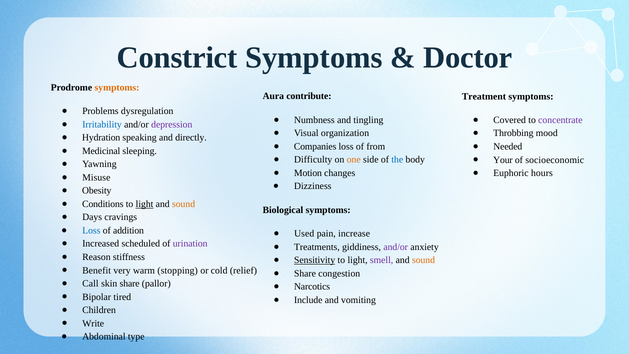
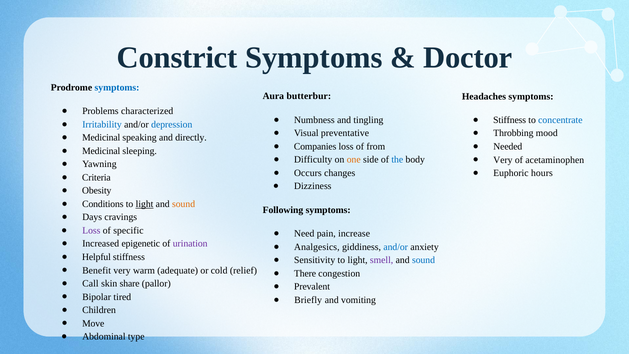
symptoms at (117, 87) colour: orange -> blue
contribute: contribute -> butterbur
Treatment: Treatment -> Headaches
dysregulation: dysregulation -> characterized
Covered at (510, 120): Covered -> Stiffness
concentrate colour: purple -> blue
depression colour: purple -> blue
organization: organization -> preventative
Hydration at (101, 138): Hydration -> Medicinal
Your at (503, 160): Your -> Very
socioeconomic: socioeconomic -> acetaminophen
Motion: Motion -> Occurs
Misuse: Misuse -> Criteria
Biological: Biological -> Following
Loss at (91, 230) colour: blue -> purple
addition: addition -> specific
Used: Used -> Need
scheduled: scheduled -> epigenetic
Treatments: Treatments -> Analgesics
and/or at (396, 247) colour: purple -> blue
Reason: Reason -> Helpful
Sensitivity underline: present -> none
sound at (423, 260) colour: orange -> blue
stopping: stopping -> adequate
Share at (305, 273): Share -> There
Narcotics: Narcotics -> Prevalent
Include: Include -> Briefly
Write: Write -> Move
